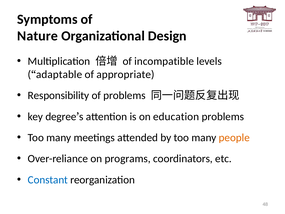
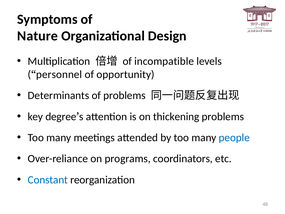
adaptable: adaptable -> personnel
appropriate: appropriate -> opportunity
Responsibility: Responsibility -> Determinants
education: education -> thickening
people colour: orange -> blue
